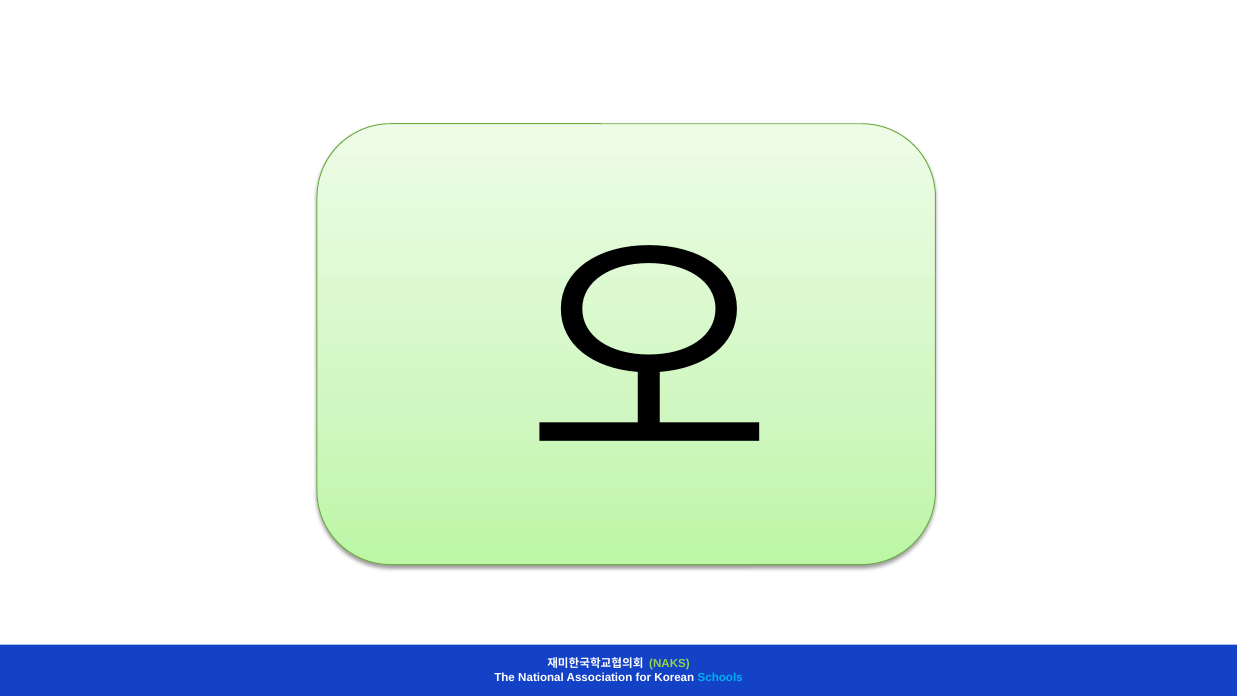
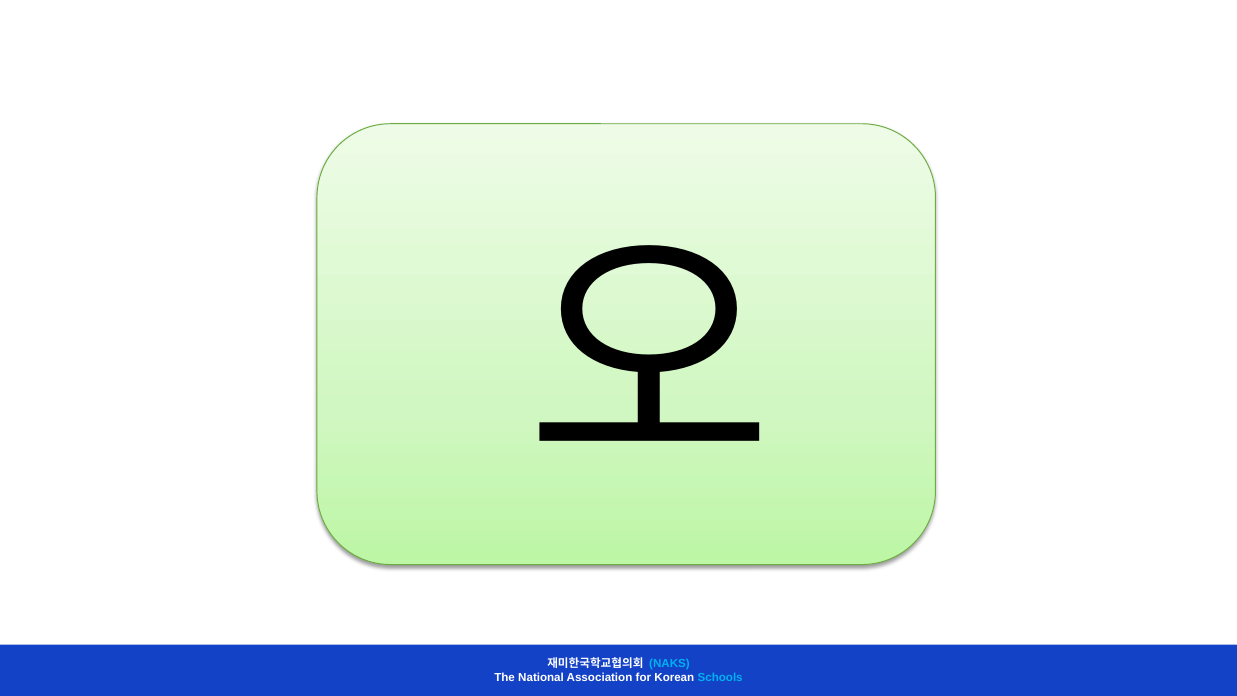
NAKS colour: light green -> light blue
